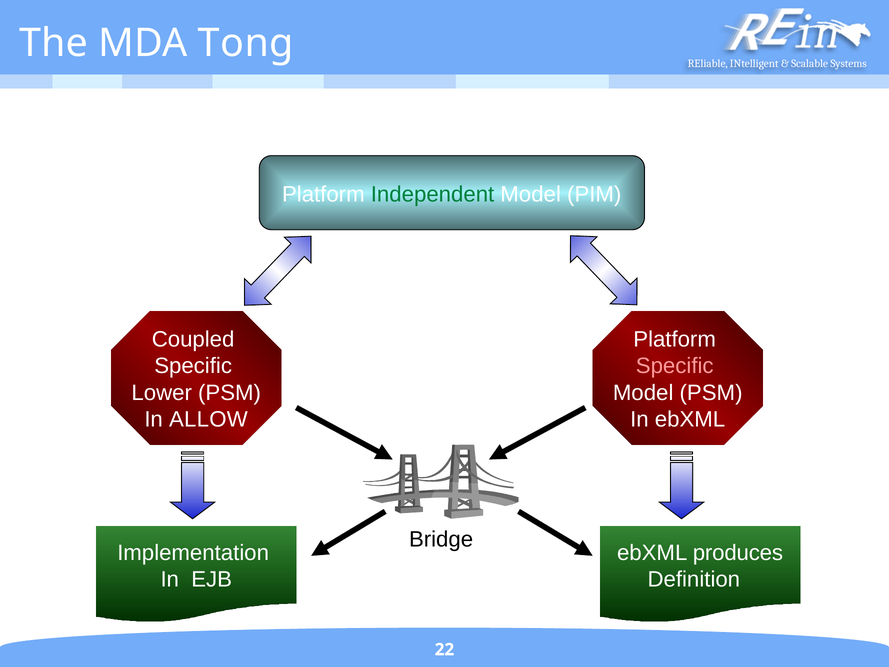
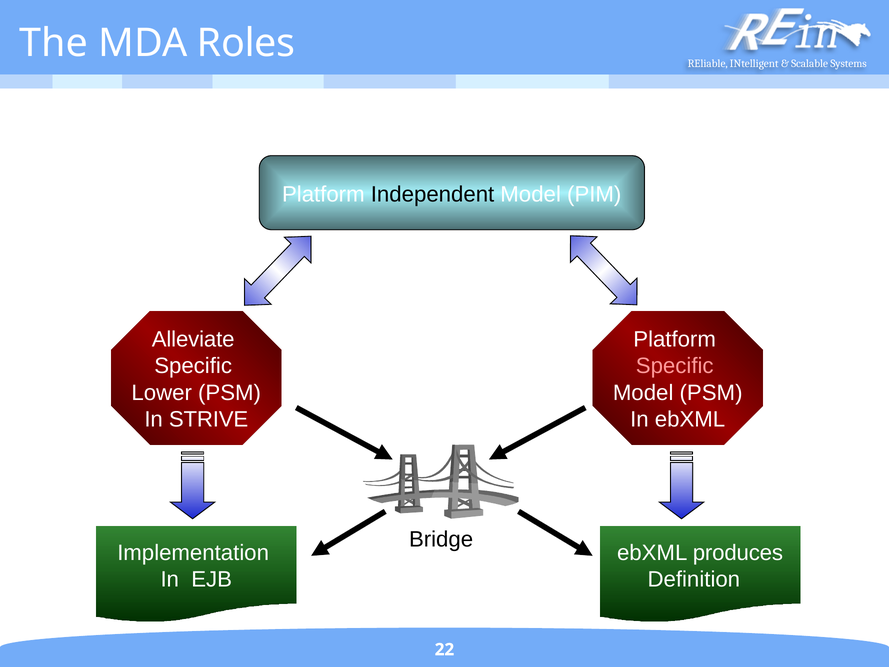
Tong: Tong -> Roles
Independent colour: green -> black
Coupled: Coupled -> Alleviate
ALLOW: ALLOW -> STRIVE
